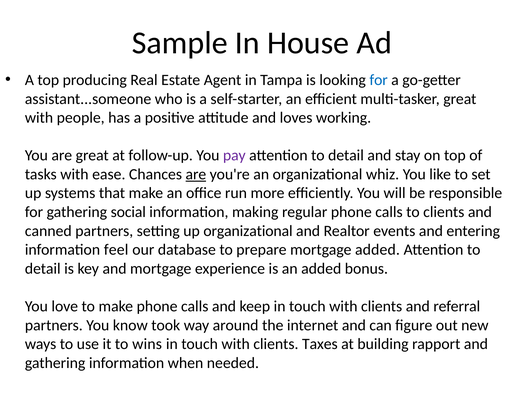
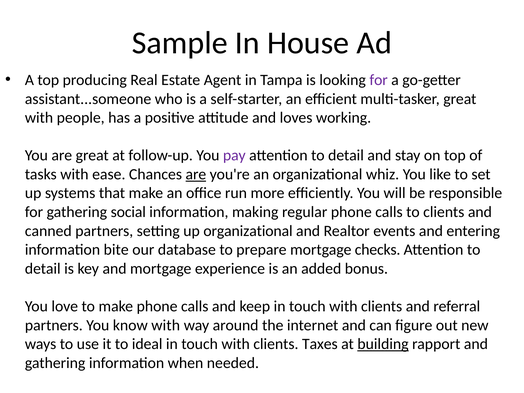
for at (379, 80) colour: blue -> purple
feel: feel -> bite
mortgage added: added -> checks
know took: took -> with
wins: wins -> ideal
building underline: none -> present
